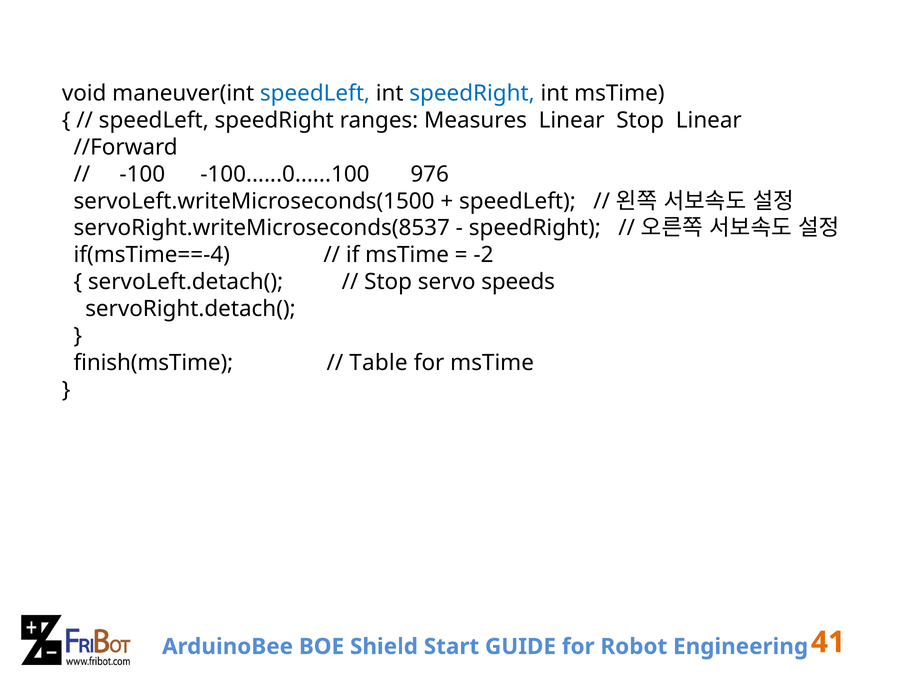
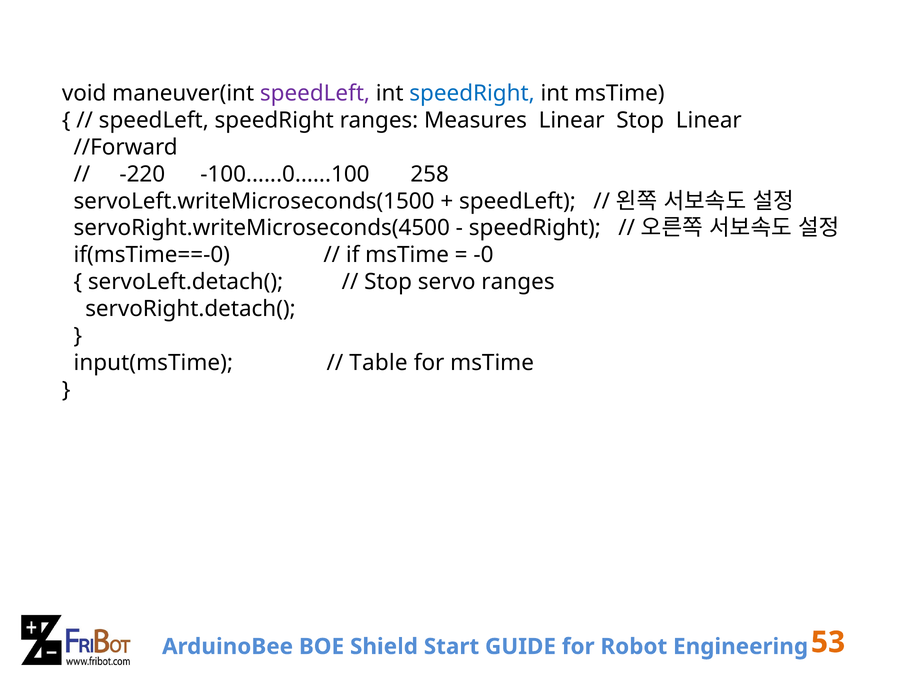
speedLeft at (315, 93) colour: blue -> purple
-100: -100 -> -220
976: 976 -> 258
servoRight.writeMicroseconds(8537: servoRight.writeMicroseconds(8537 -> servoRight.writeMicroseconds(4500
if(msTime==-4: if(msTime==-4 -> if(msTime==-0
-2: -2 -> -0
servo speeds: speeds -> ranges
finish(msTime: finish(msTime -> input(msTime
41: 41 -> 53
